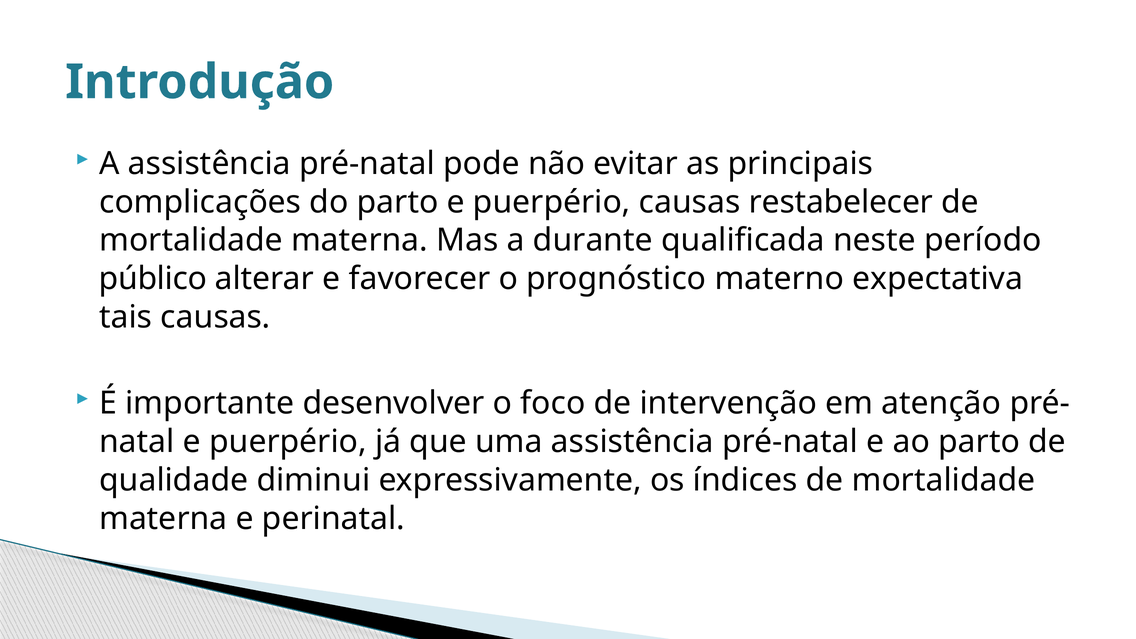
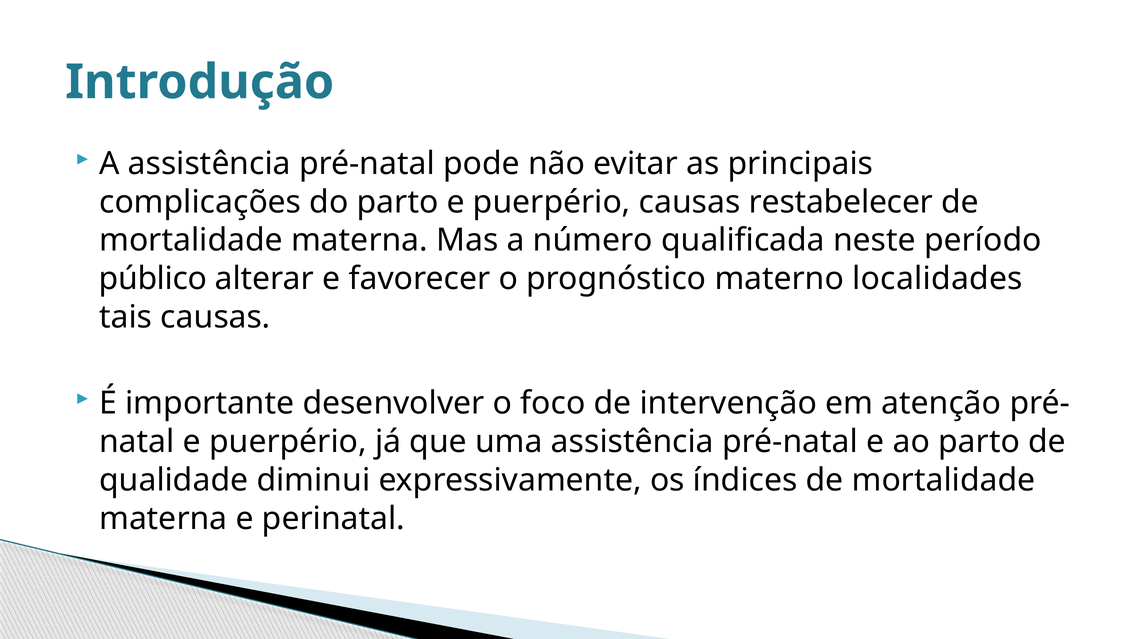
durante: durante -> número
expectativa: expectativa -> localidades
